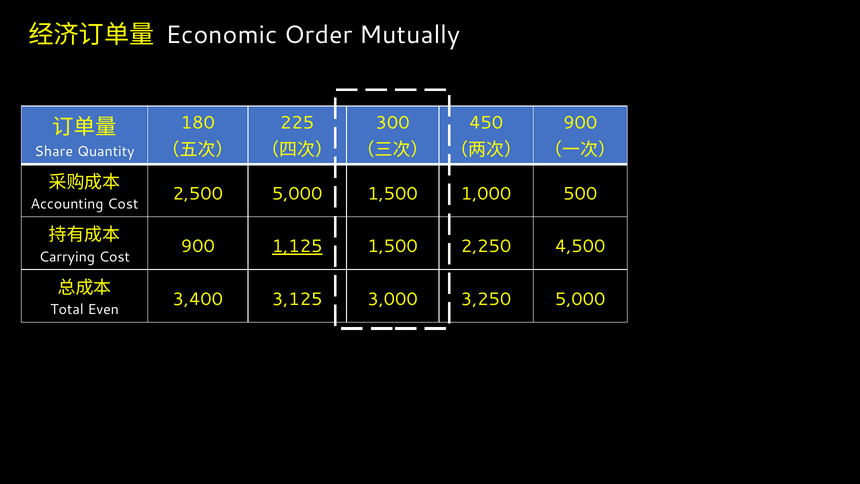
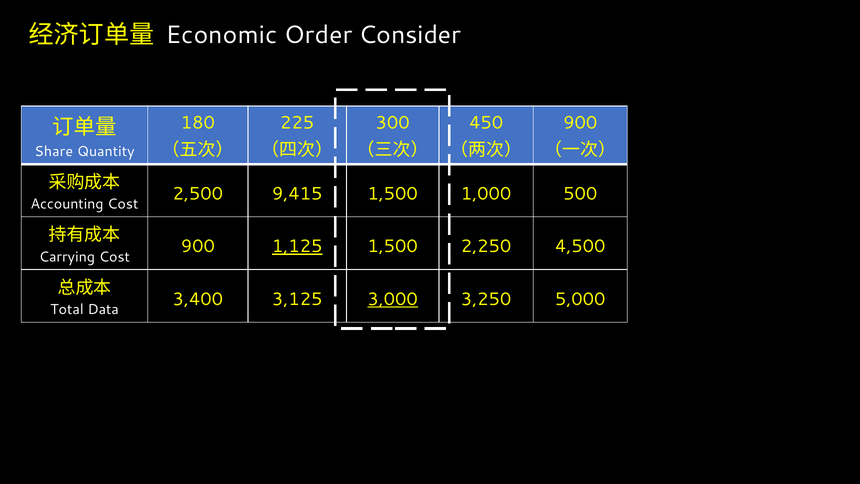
Mutually: Mutually -> Consider
2,500 5,000: 5,000 -> 9,415
3,000 underline: none -> present
Even: Even -> Data
